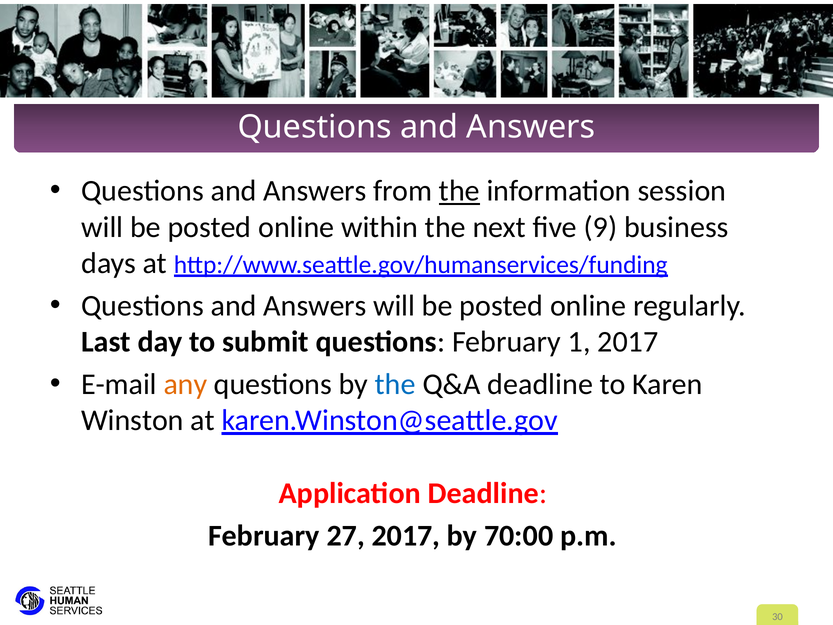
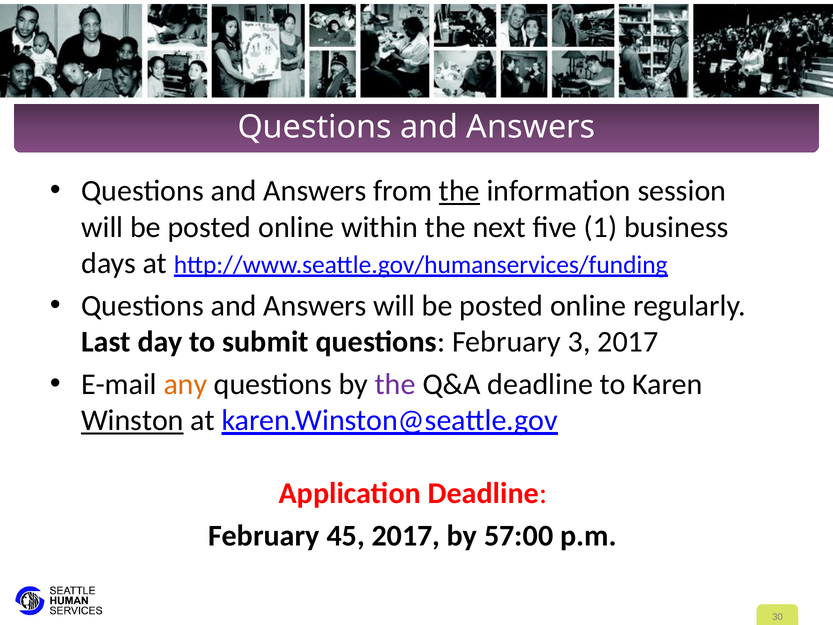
9: 9 -> 1
1: 1 -> 3
the at (395, 384) colour: blue -> purple
Winston underline: none -> present
27: 27 -> 45
70:00: 70:00 -> 57:00
